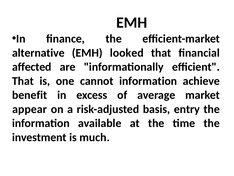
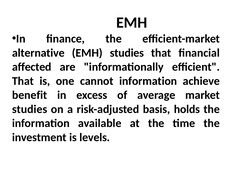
EMH looked: looked -> studies
appear at (30, 109): appear -> studies
entry: entry -> holds
much: much -> levels
